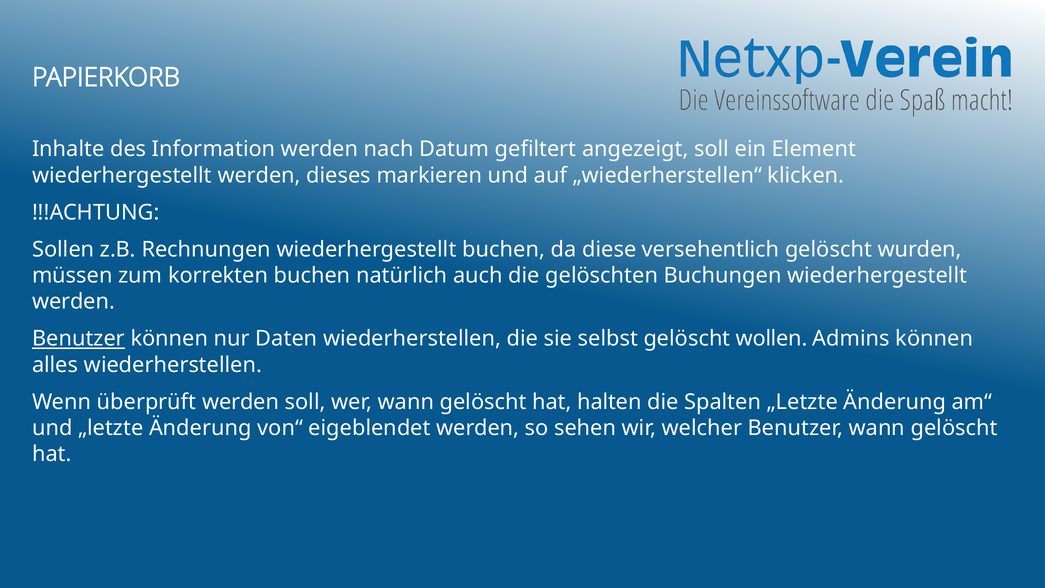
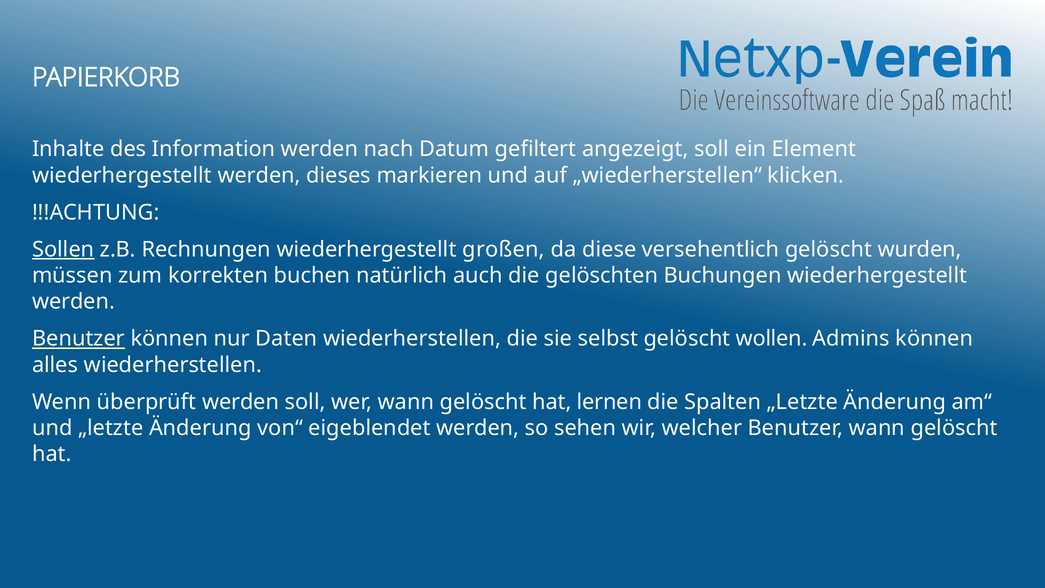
Sollen underline: none -> present
wiederhergestellt buchen: buchen -> großen
halten: halten -> lernen
